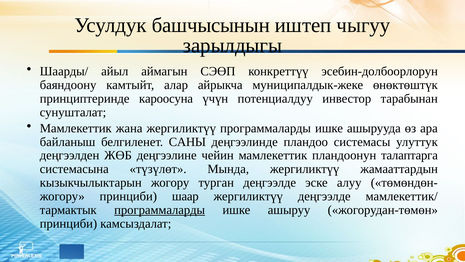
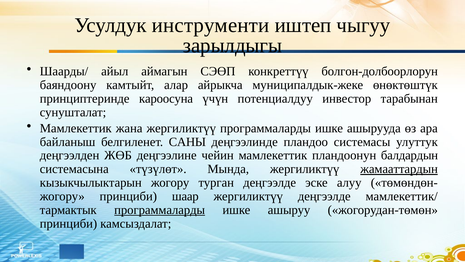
башчысынын: башчысынын -> инструменти
эсебин-долбоорлорун: эсебин-долбоорлорун -> болгон-долбоорлорун
талаптарга: талаптарга -> балдардын
жамааттардын underline: none -> present
